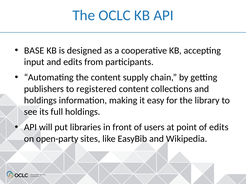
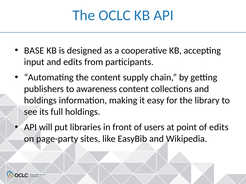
registered: registered -> awareness
open-party: open-party -> page-party
